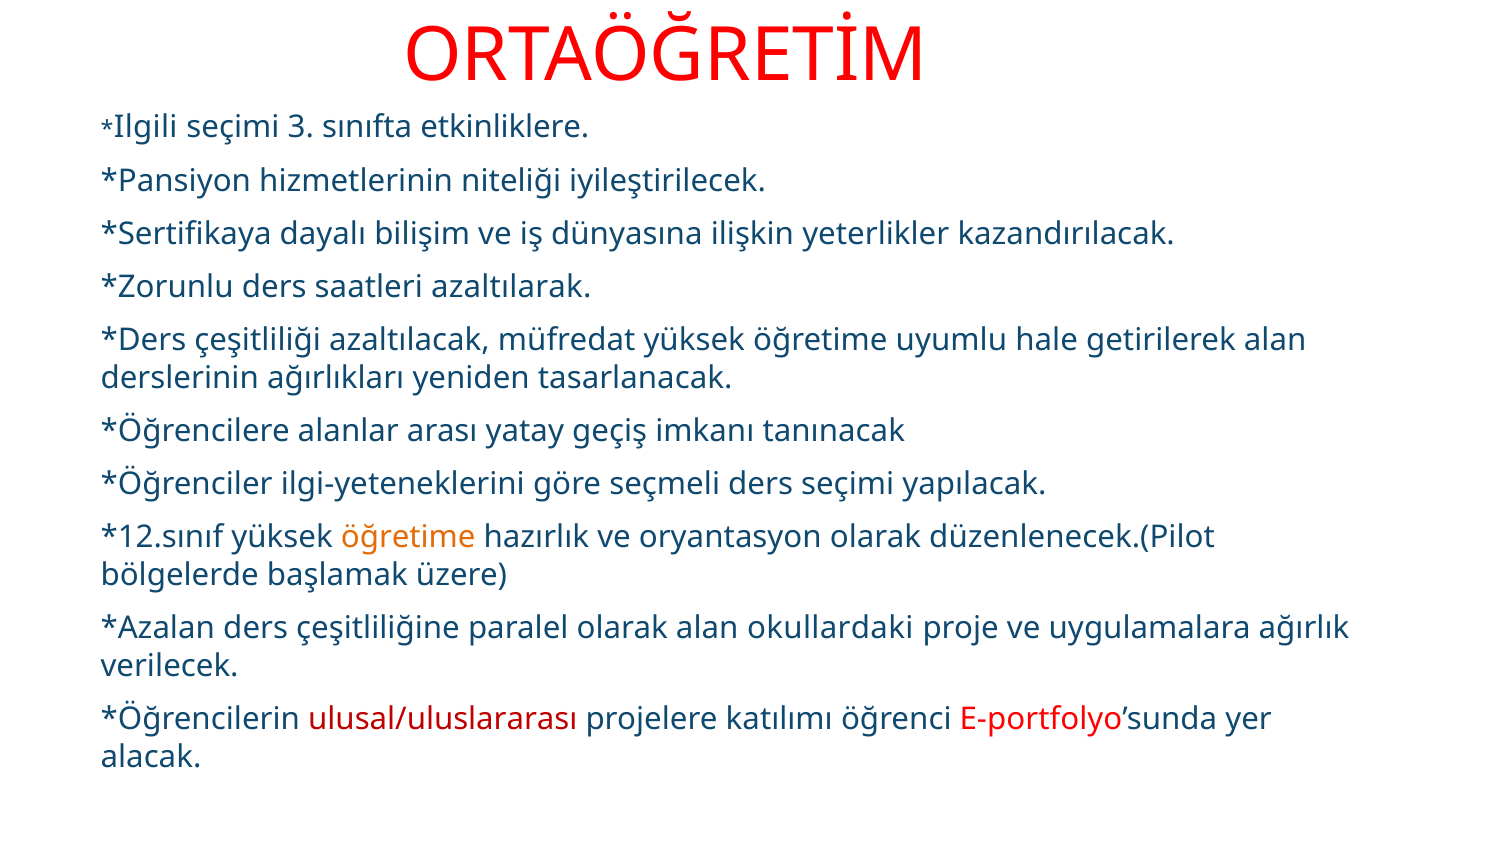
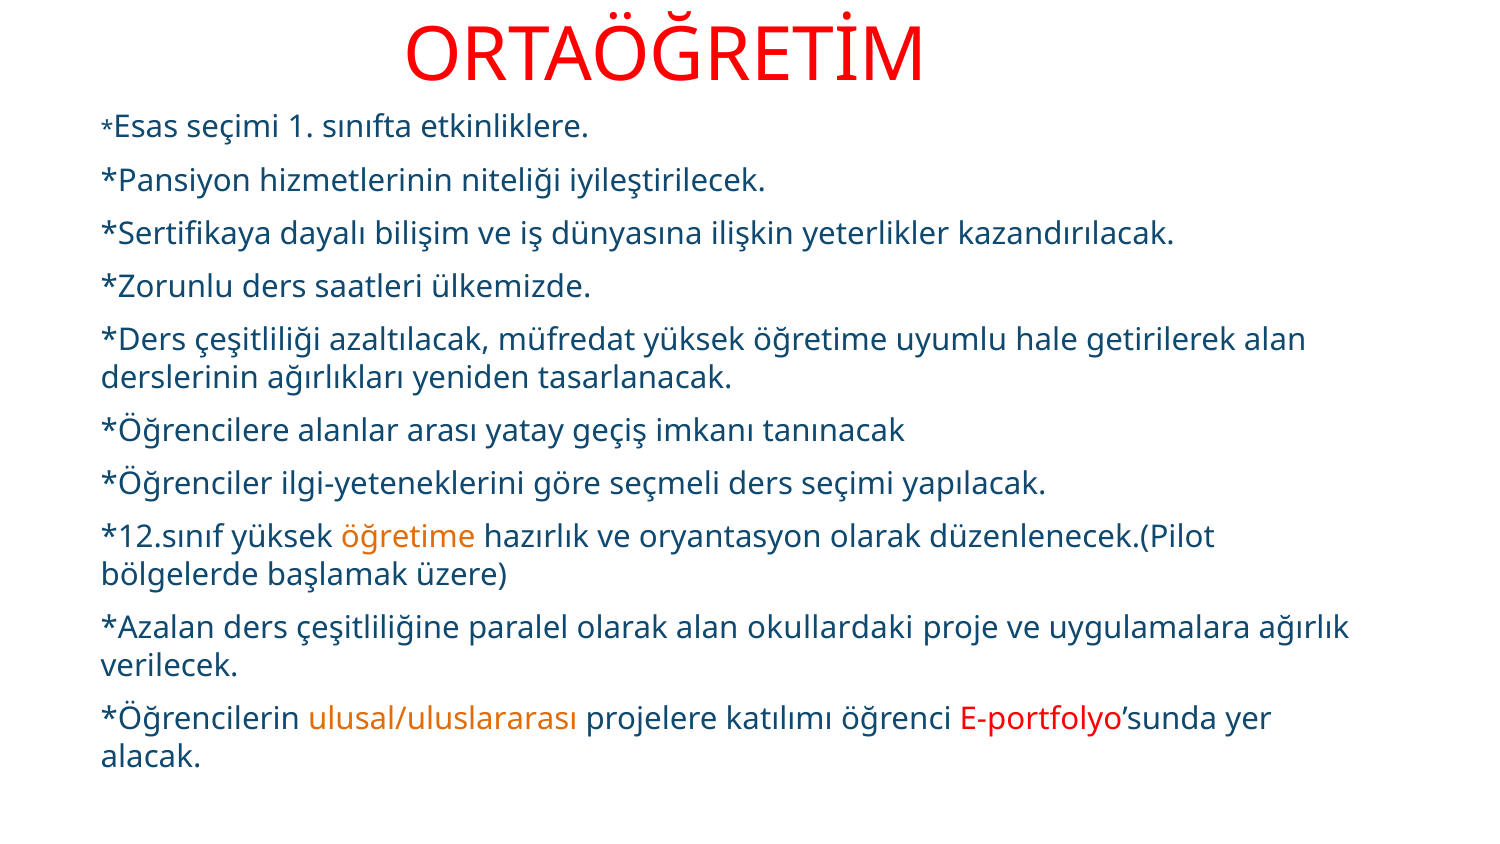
Ilgili: Ilgili -> Esas
3: 3 -> 1
azaltılarak: azaltılarak -> ülkemizde
ulusal/uluslararası colour: red -> orange
